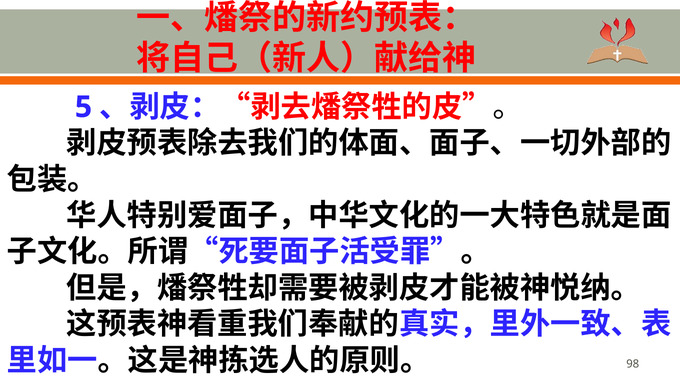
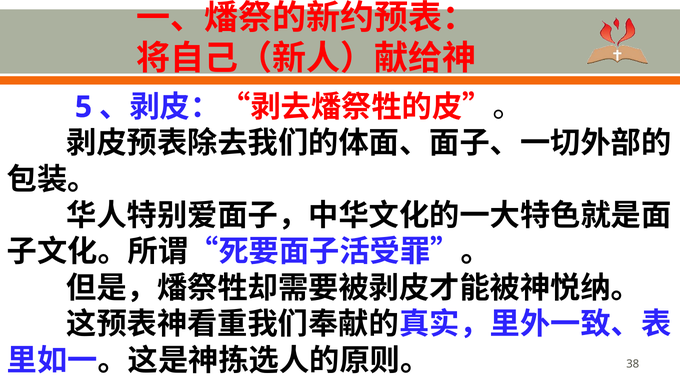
98: 98 -> 38
